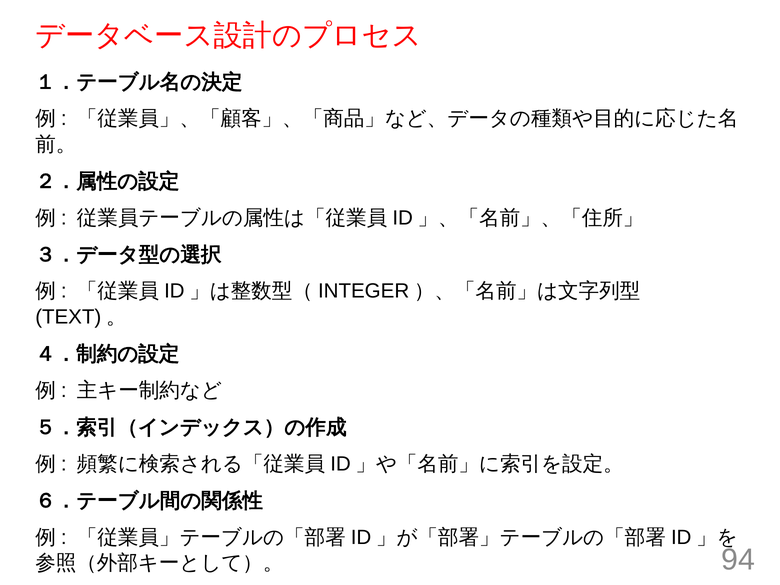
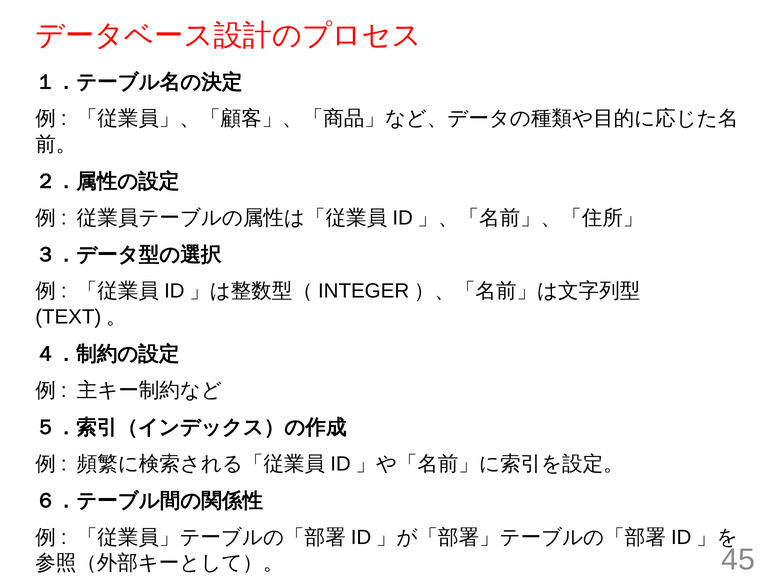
94: 94 -> 45
